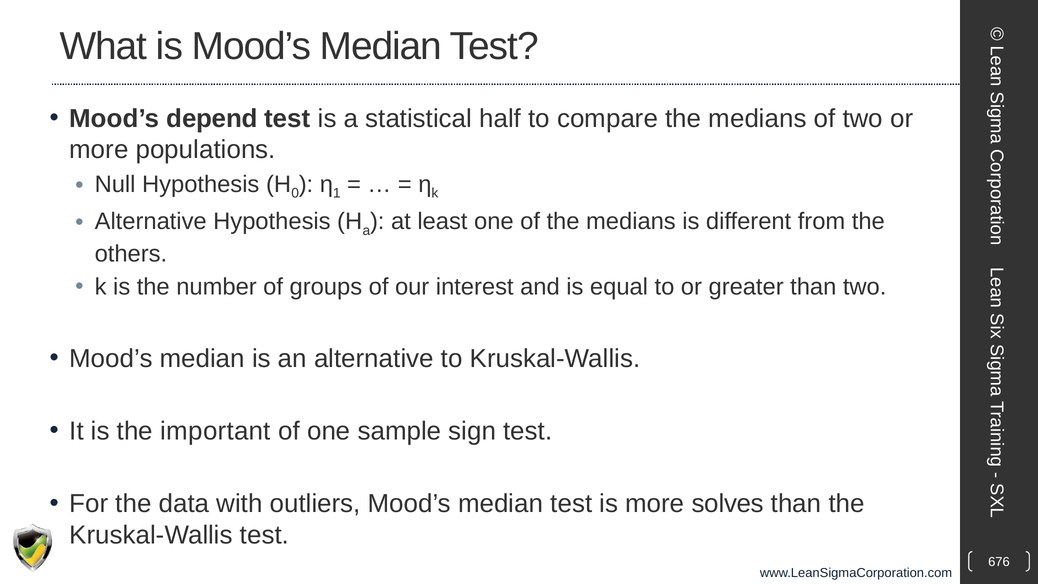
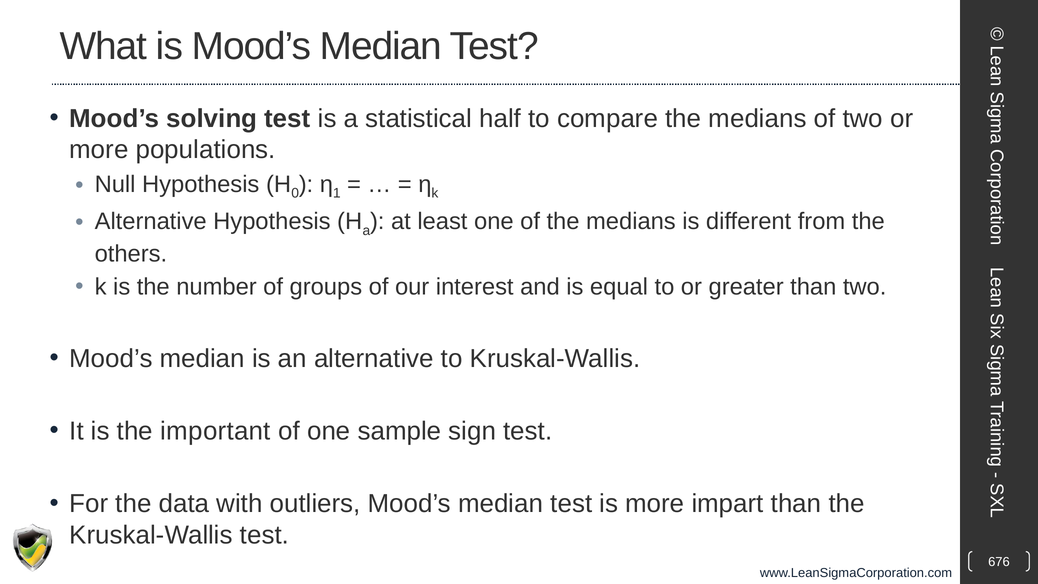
depend: depend -> solving
solves: solves -> impart
